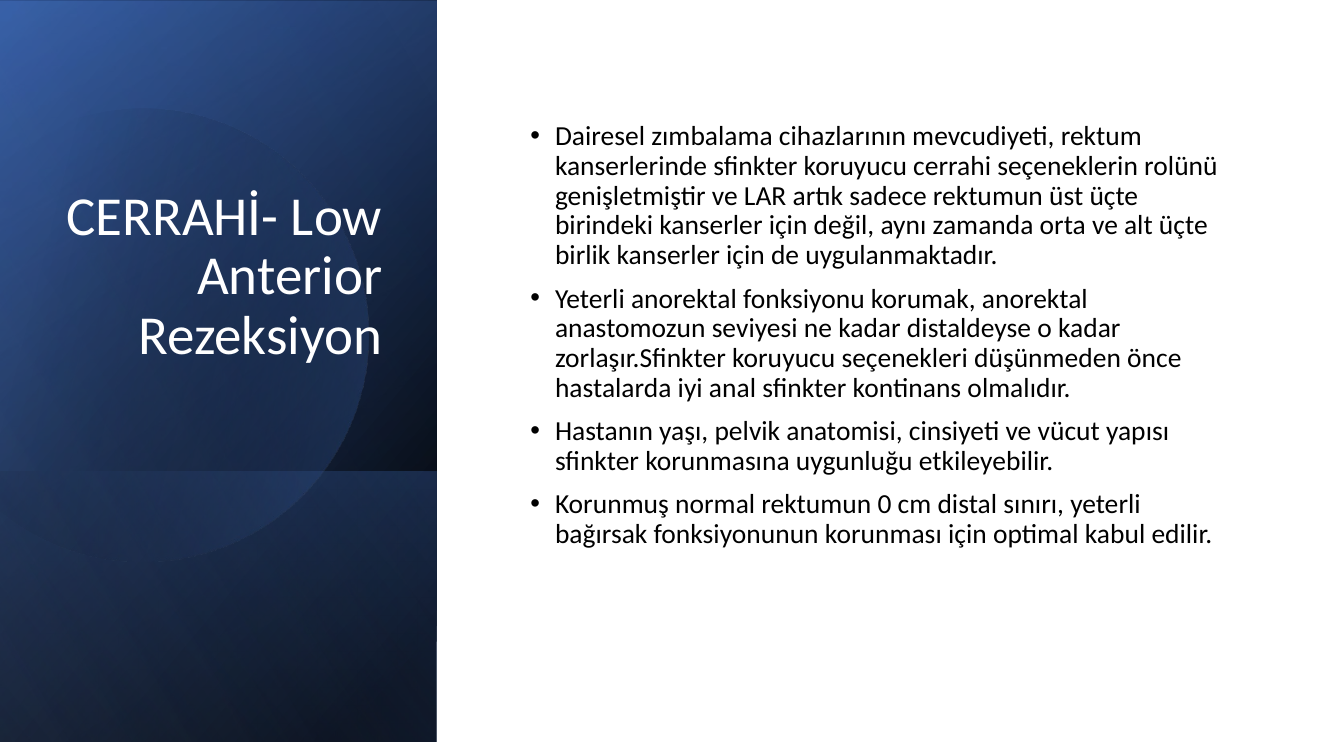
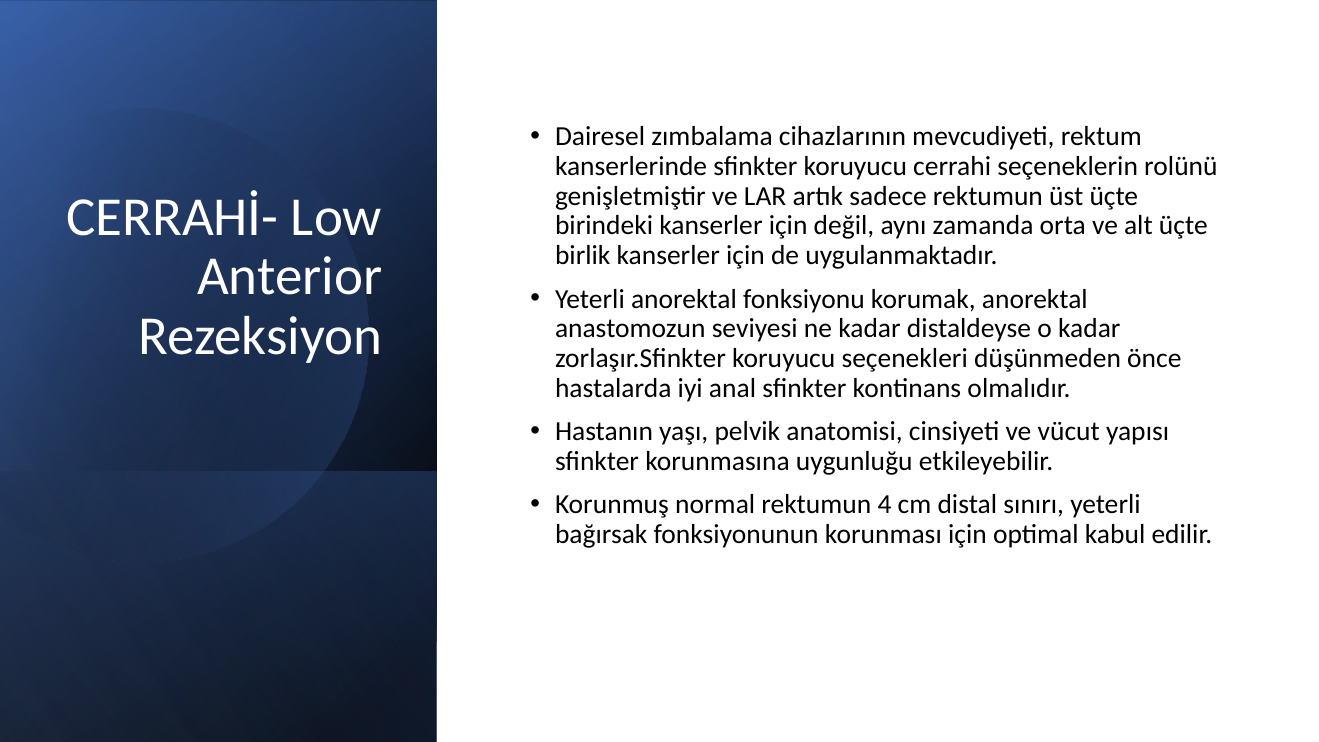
0: 0 -> 4
